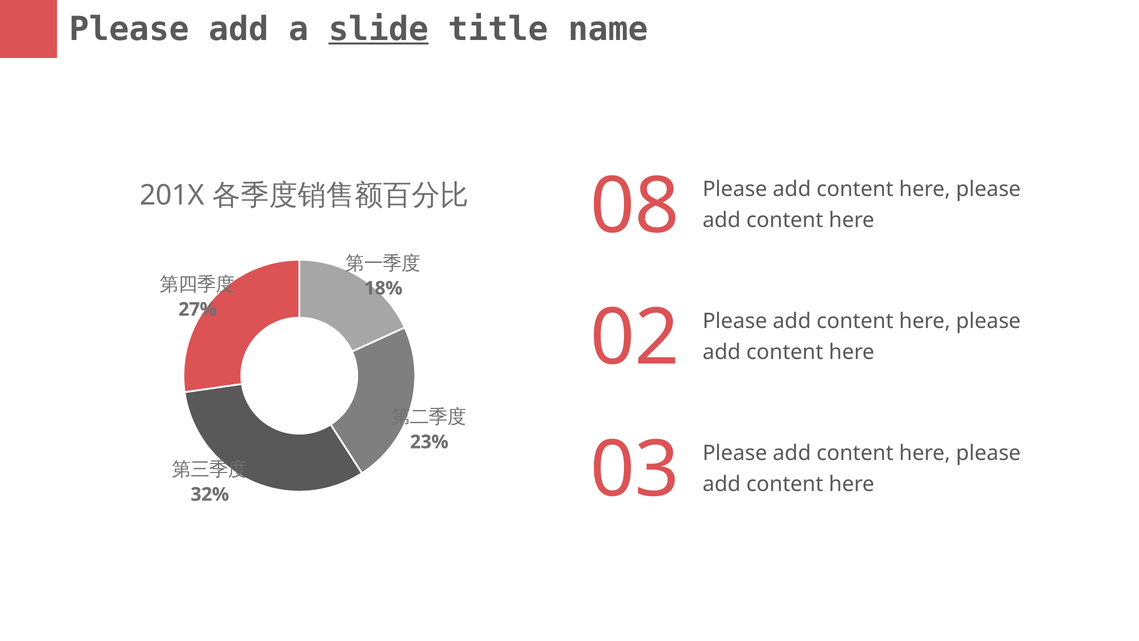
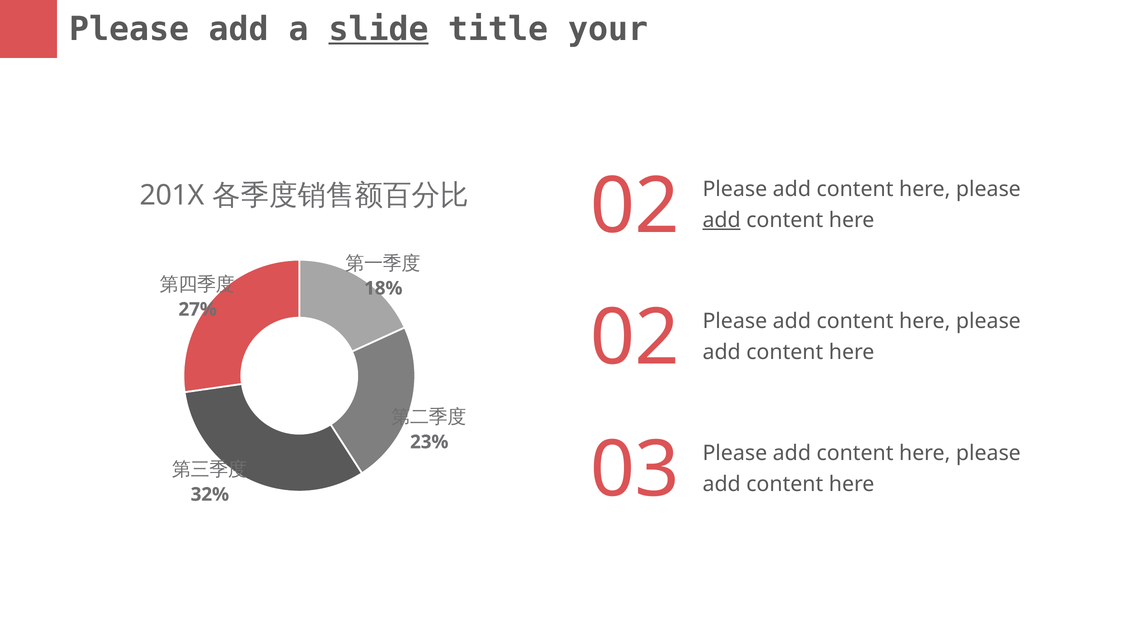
name: name -> your
08 at (635, 206): 08 -> 02
add at (722, 220) underline: none -> present
